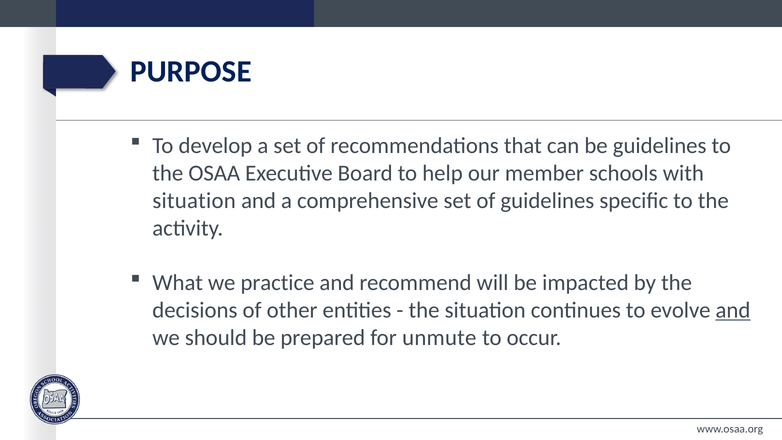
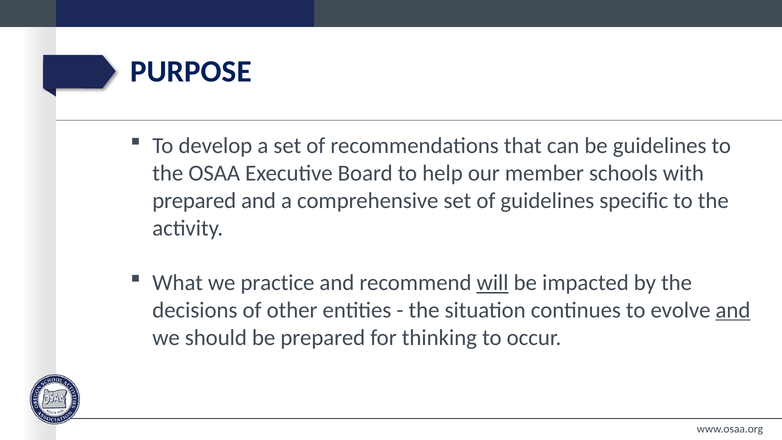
situation at (194, 201): situation -> prepared
will underline: none -> present
unmute: unmute -> thinking
